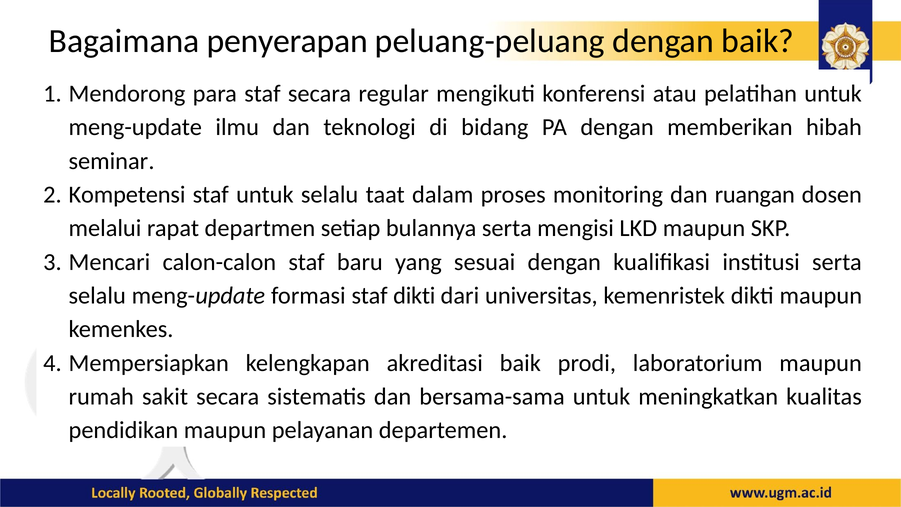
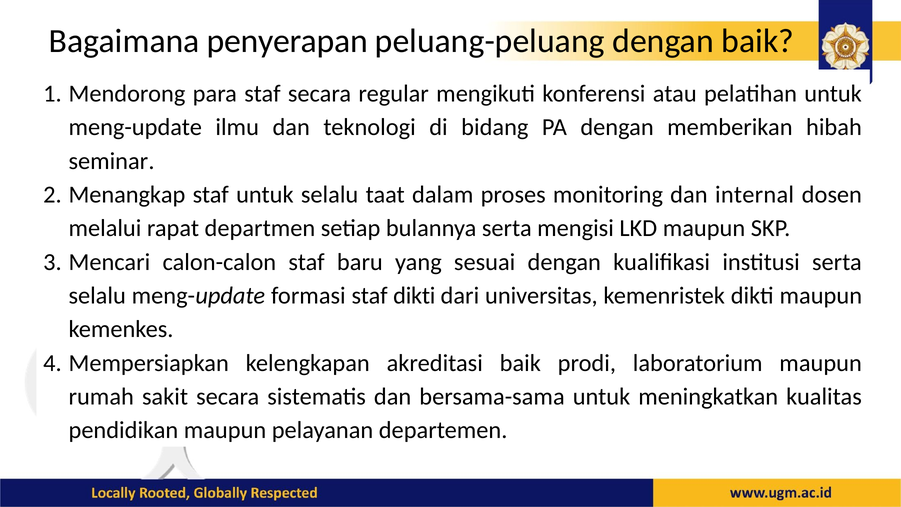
Kompetensi: Kompetensi -> Menangkap
ruangan: ruangan -> internal
